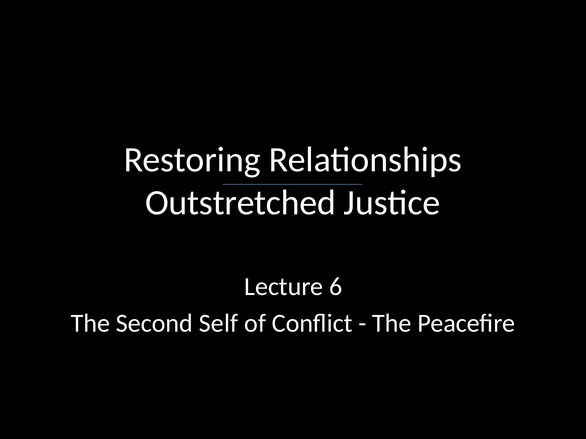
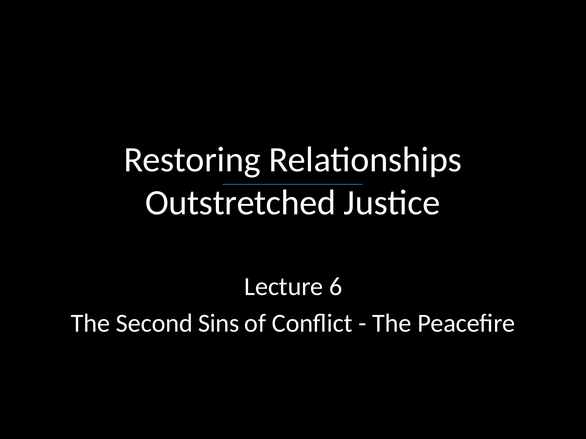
Self: Self -> Sins
